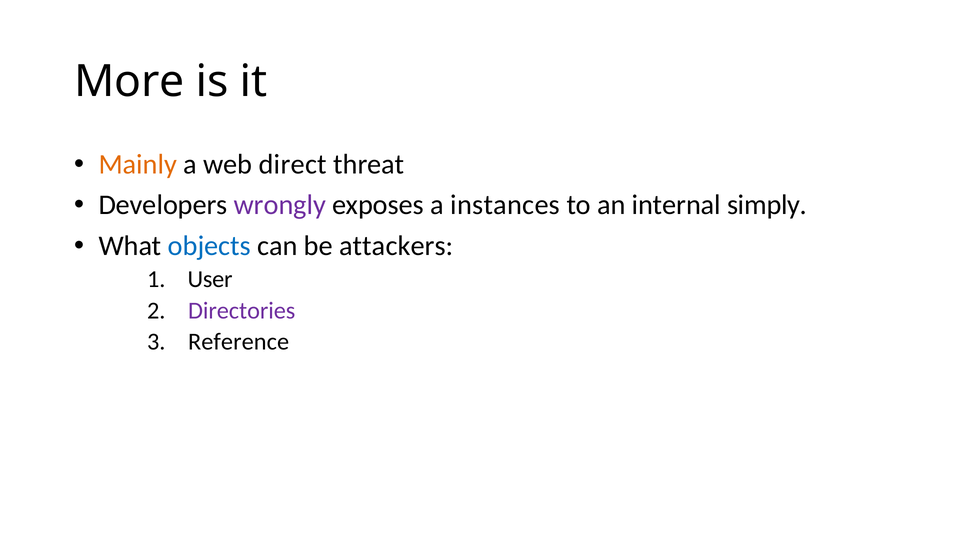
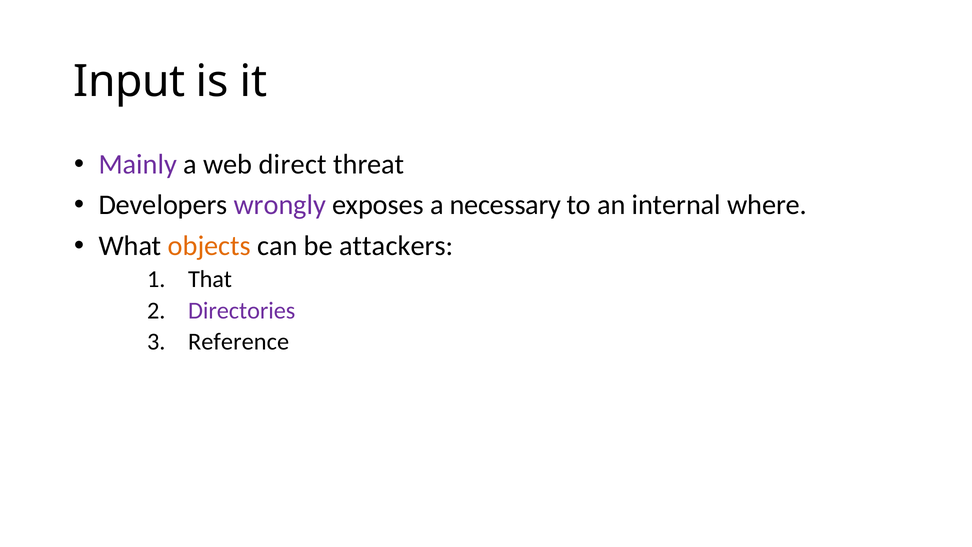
More: More -> Input
Mainly colour: orange -> purple
instances: instances -> necessary
simply: simply -> where
objects colour: blue -> orange
User: User -> That
